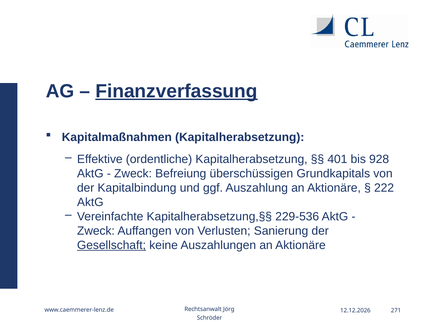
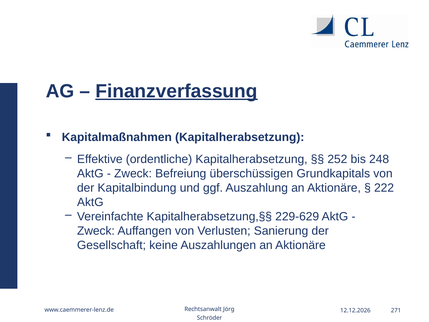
401: 401 -> 252
928: 928 -> 248
229-536: 229-536 -> 229-629
Gesellschaft underline: present -> none
